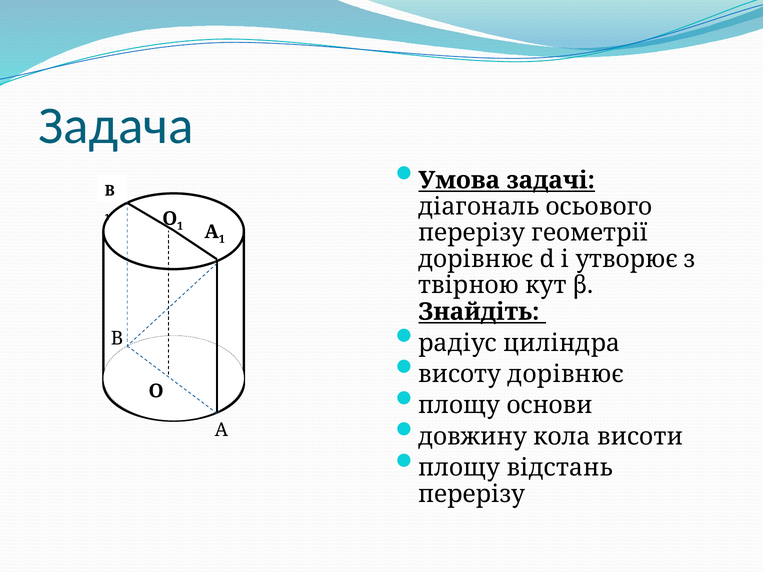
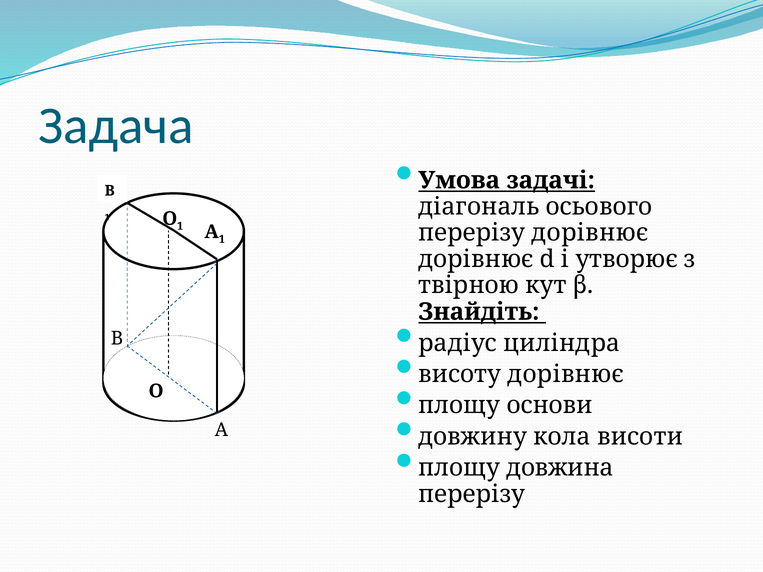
перерізу геометрії: геометрії -> дорівнює
відстань: відстань -> довжина
